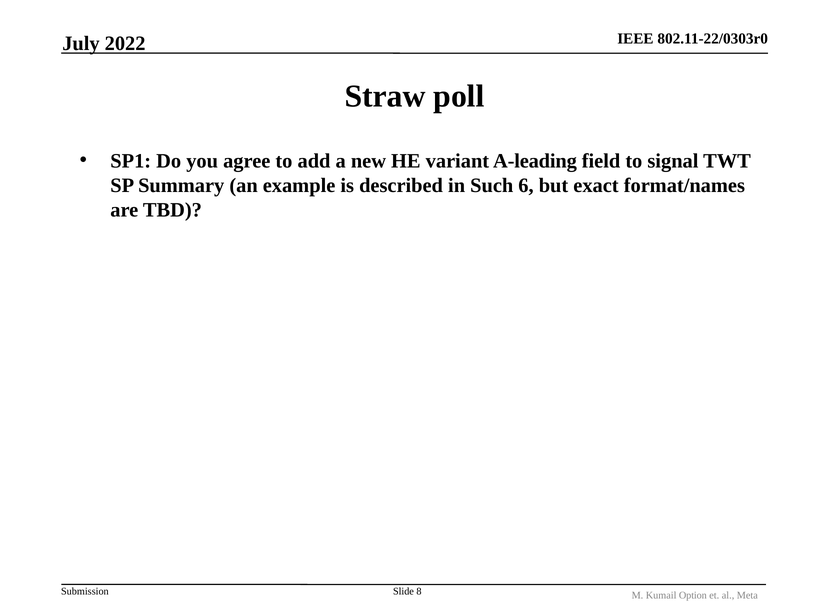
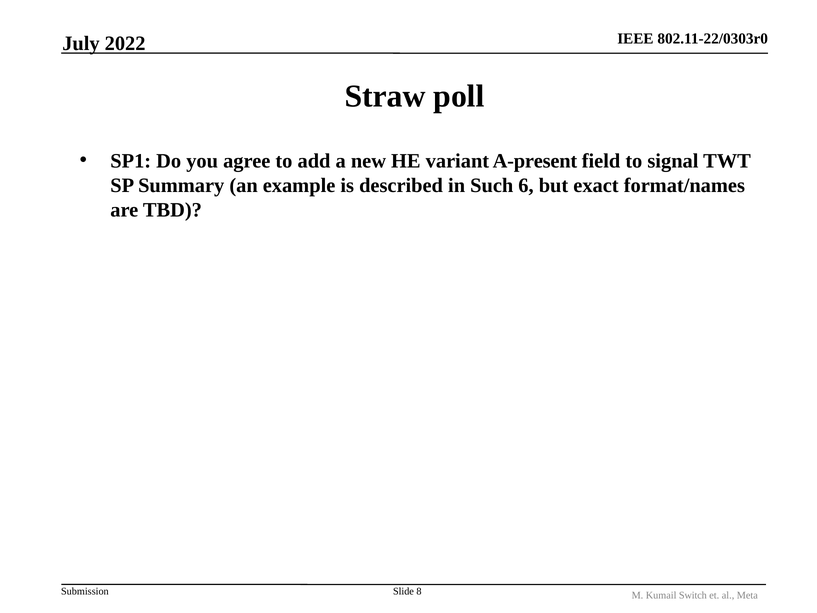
A-leading: A-leading -> A-present
Option: Option -> Switch
